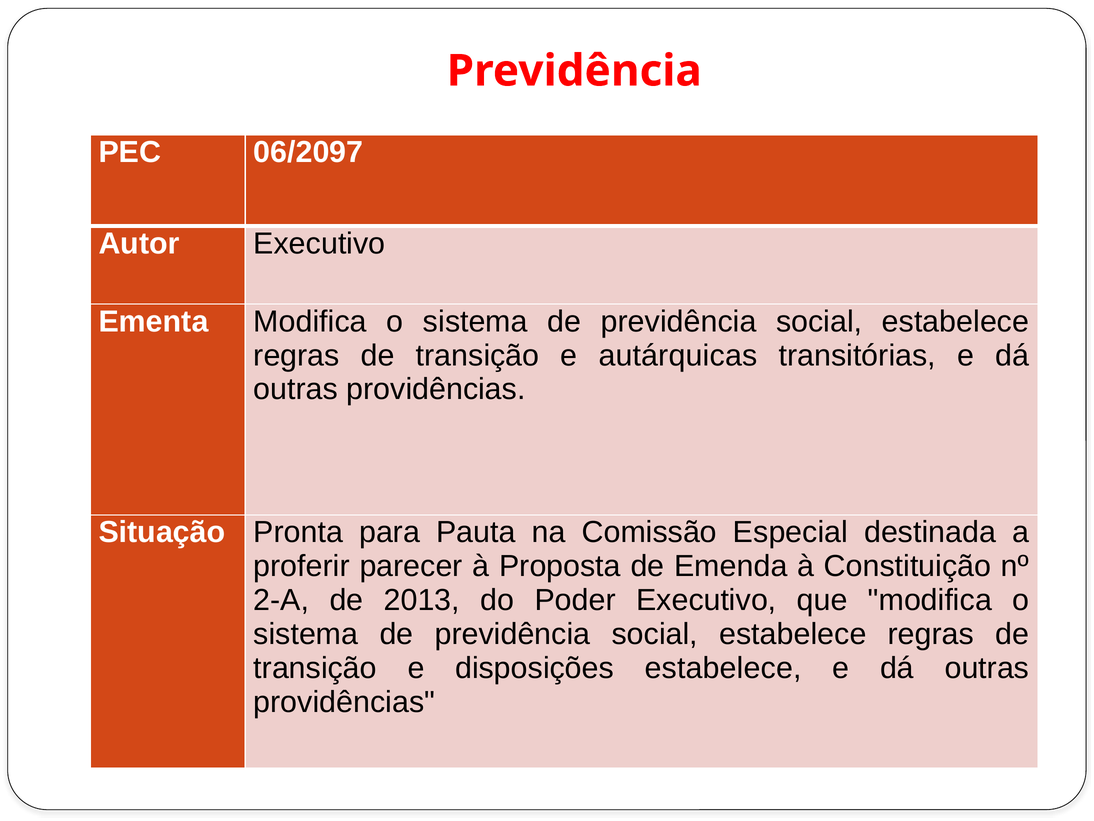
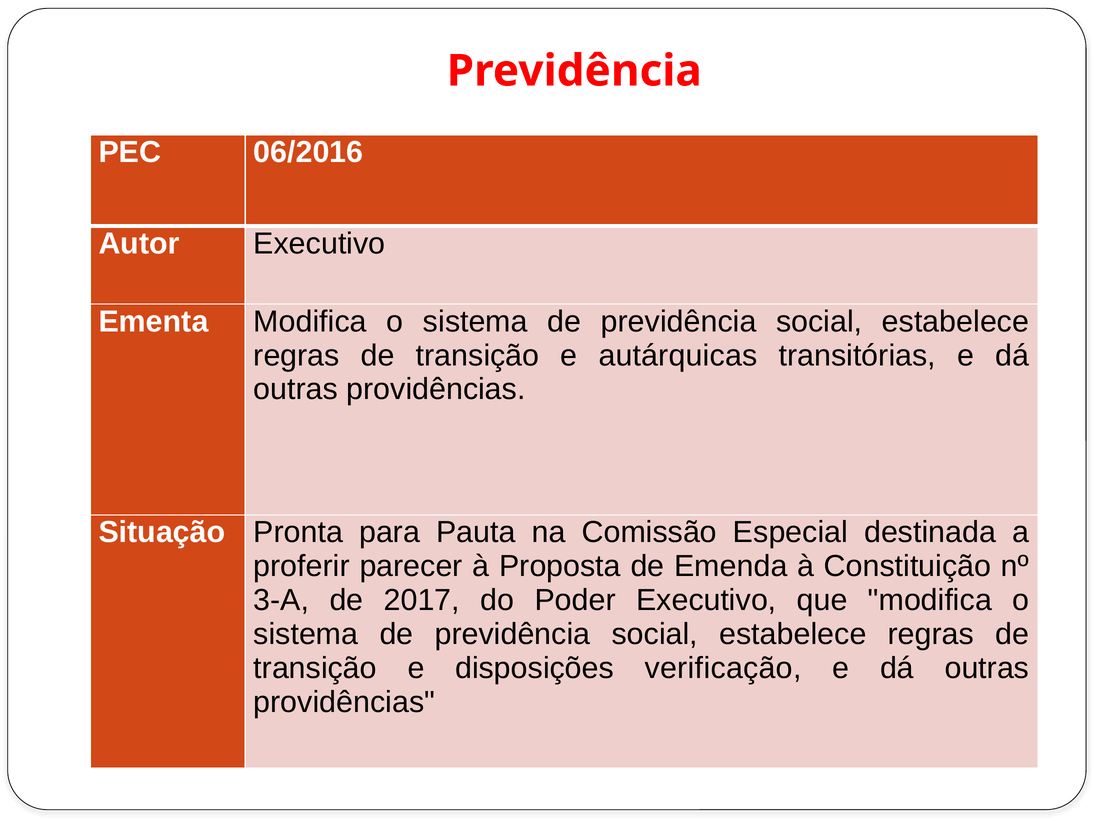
06/2097: 06/2097 -> 06/2016
2-A: 2-A -> 3-A
2013: 2013 -> 2017
disposições estabelece: estabelece -> verificação
